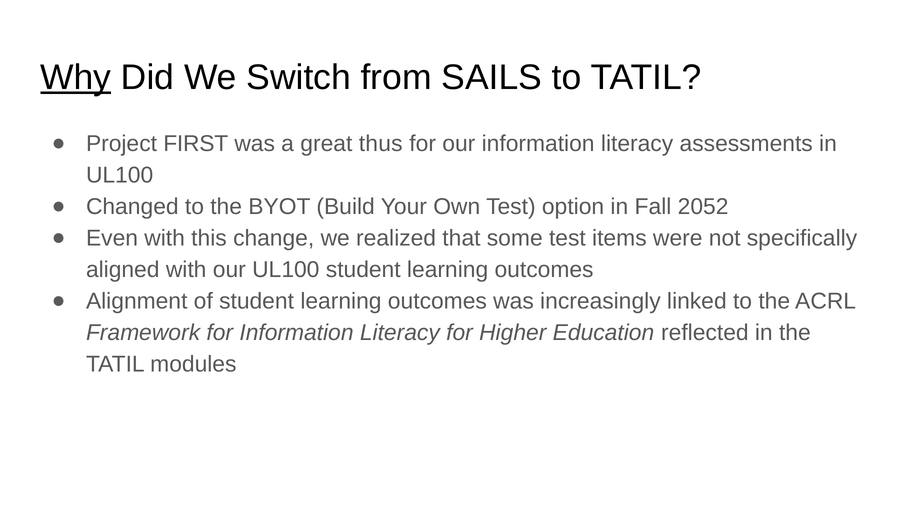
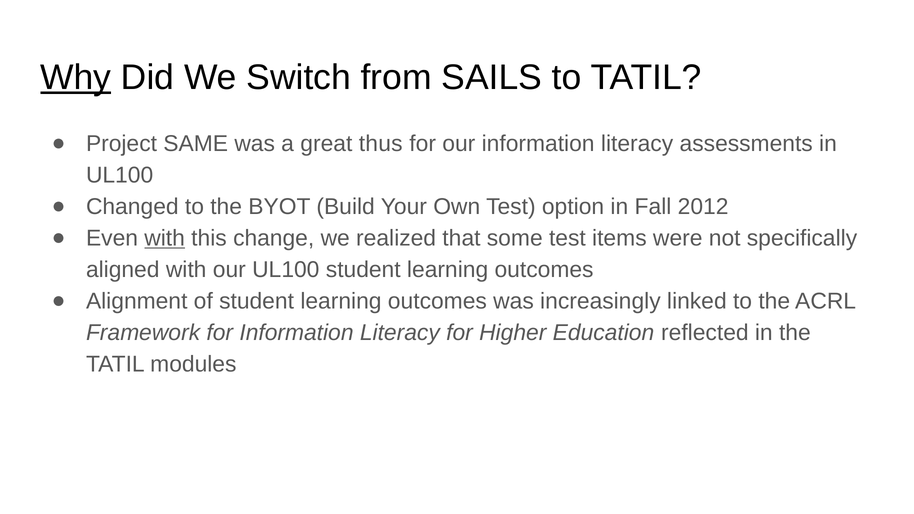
FIRST: FIRST -> SAME
2052: 2052 -> 2012
with at (165, 238) underline: none -> present
